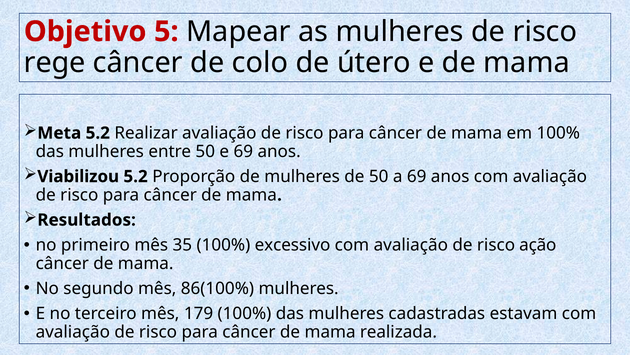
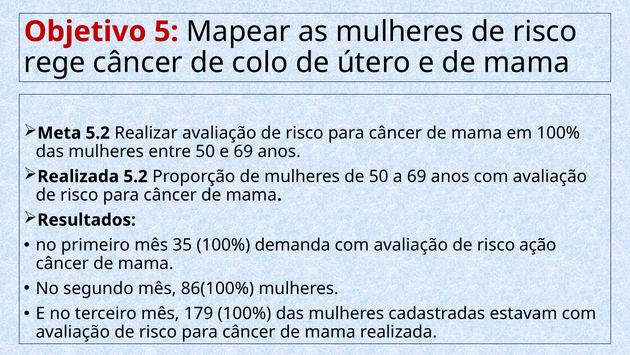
Viabilizou at (78, 176): Viabilizou -> Realizada
excessivo: excessivo -> demanda
